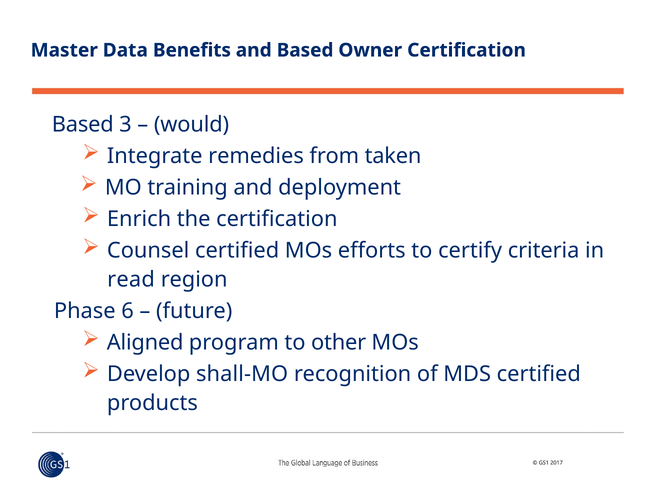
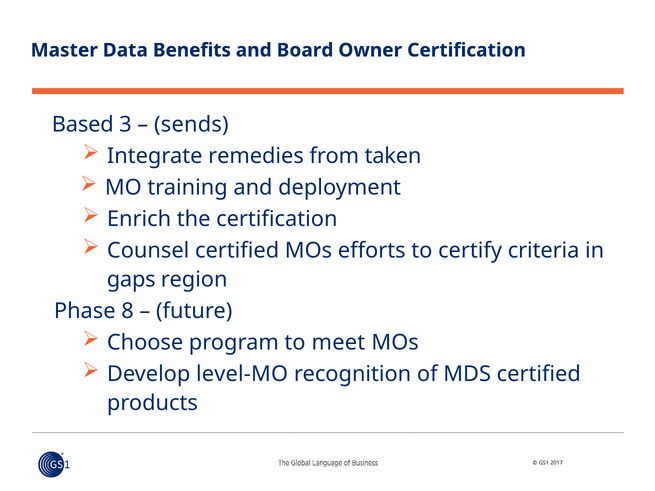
and Based: Based -> Board
would: would -> sends
read: read -> gaps
6: 6 -> 8
Aligned: Aligned -> Choose
other: other -> meet
shall-MO: shall-MO -> level-MO
